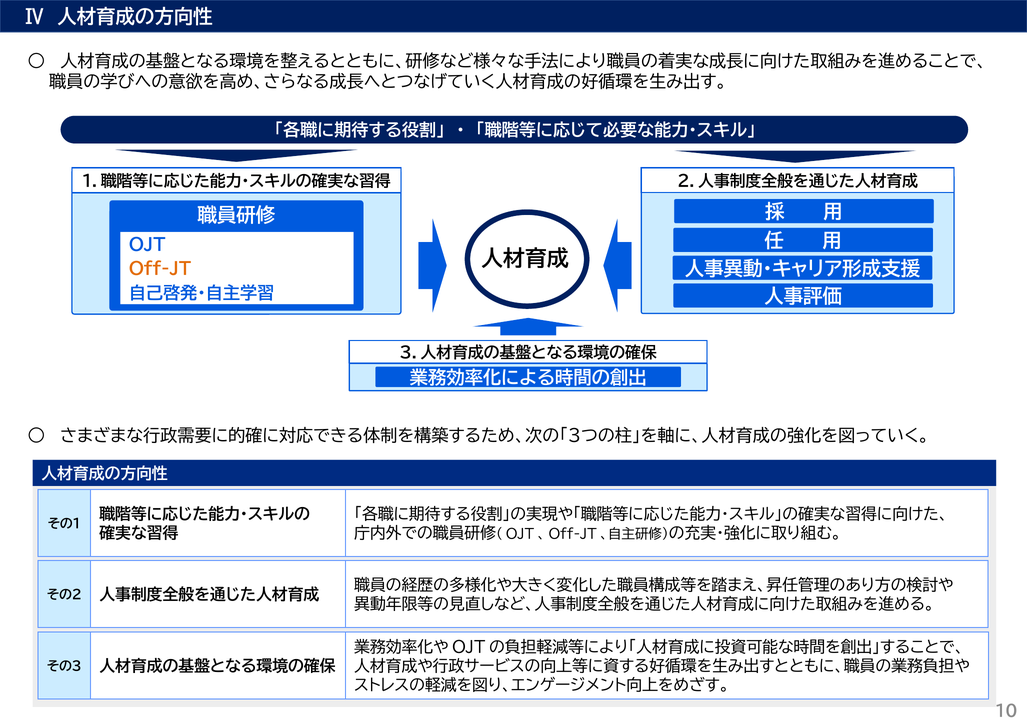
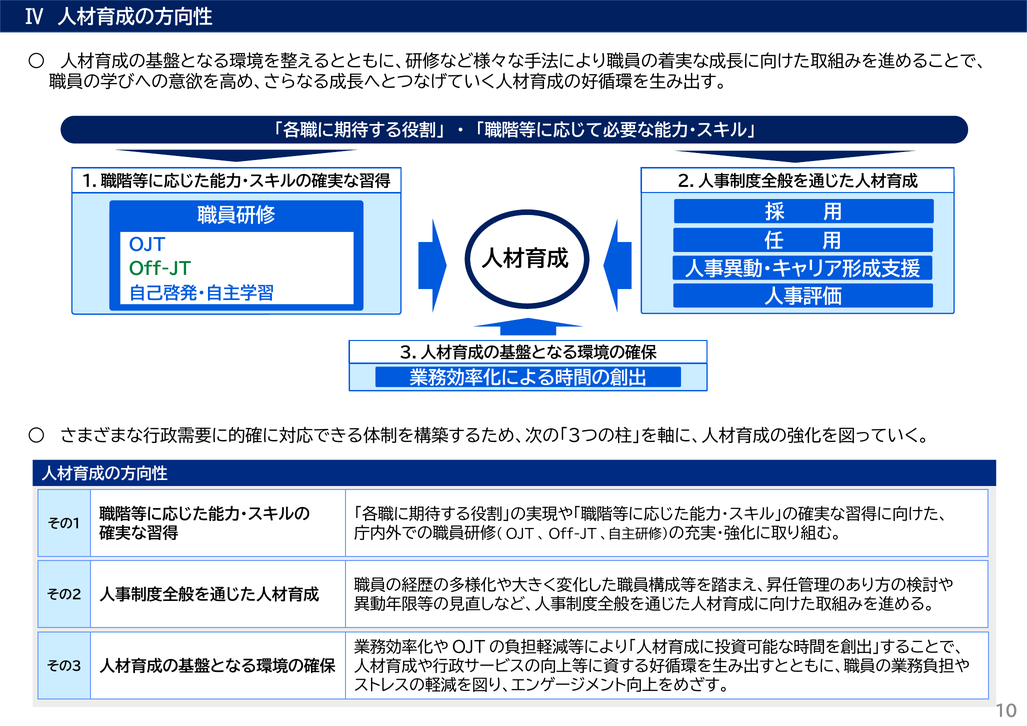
Off-JT colour: orange -> green
